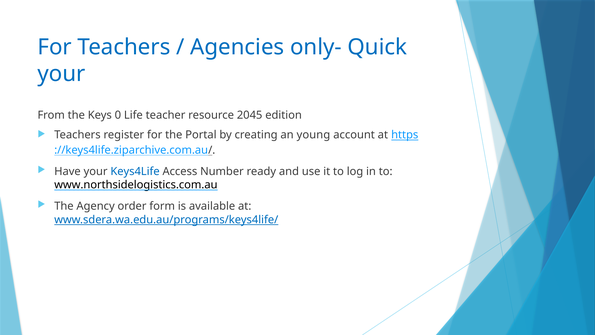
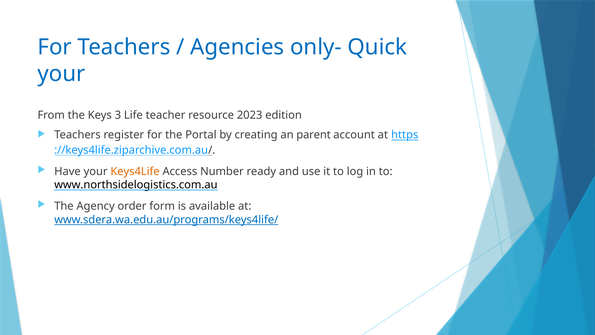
0: 0 -> 3
2045: 2045 -> 2023
young: young -> parent
Keys4Life colour: blue -> orange
